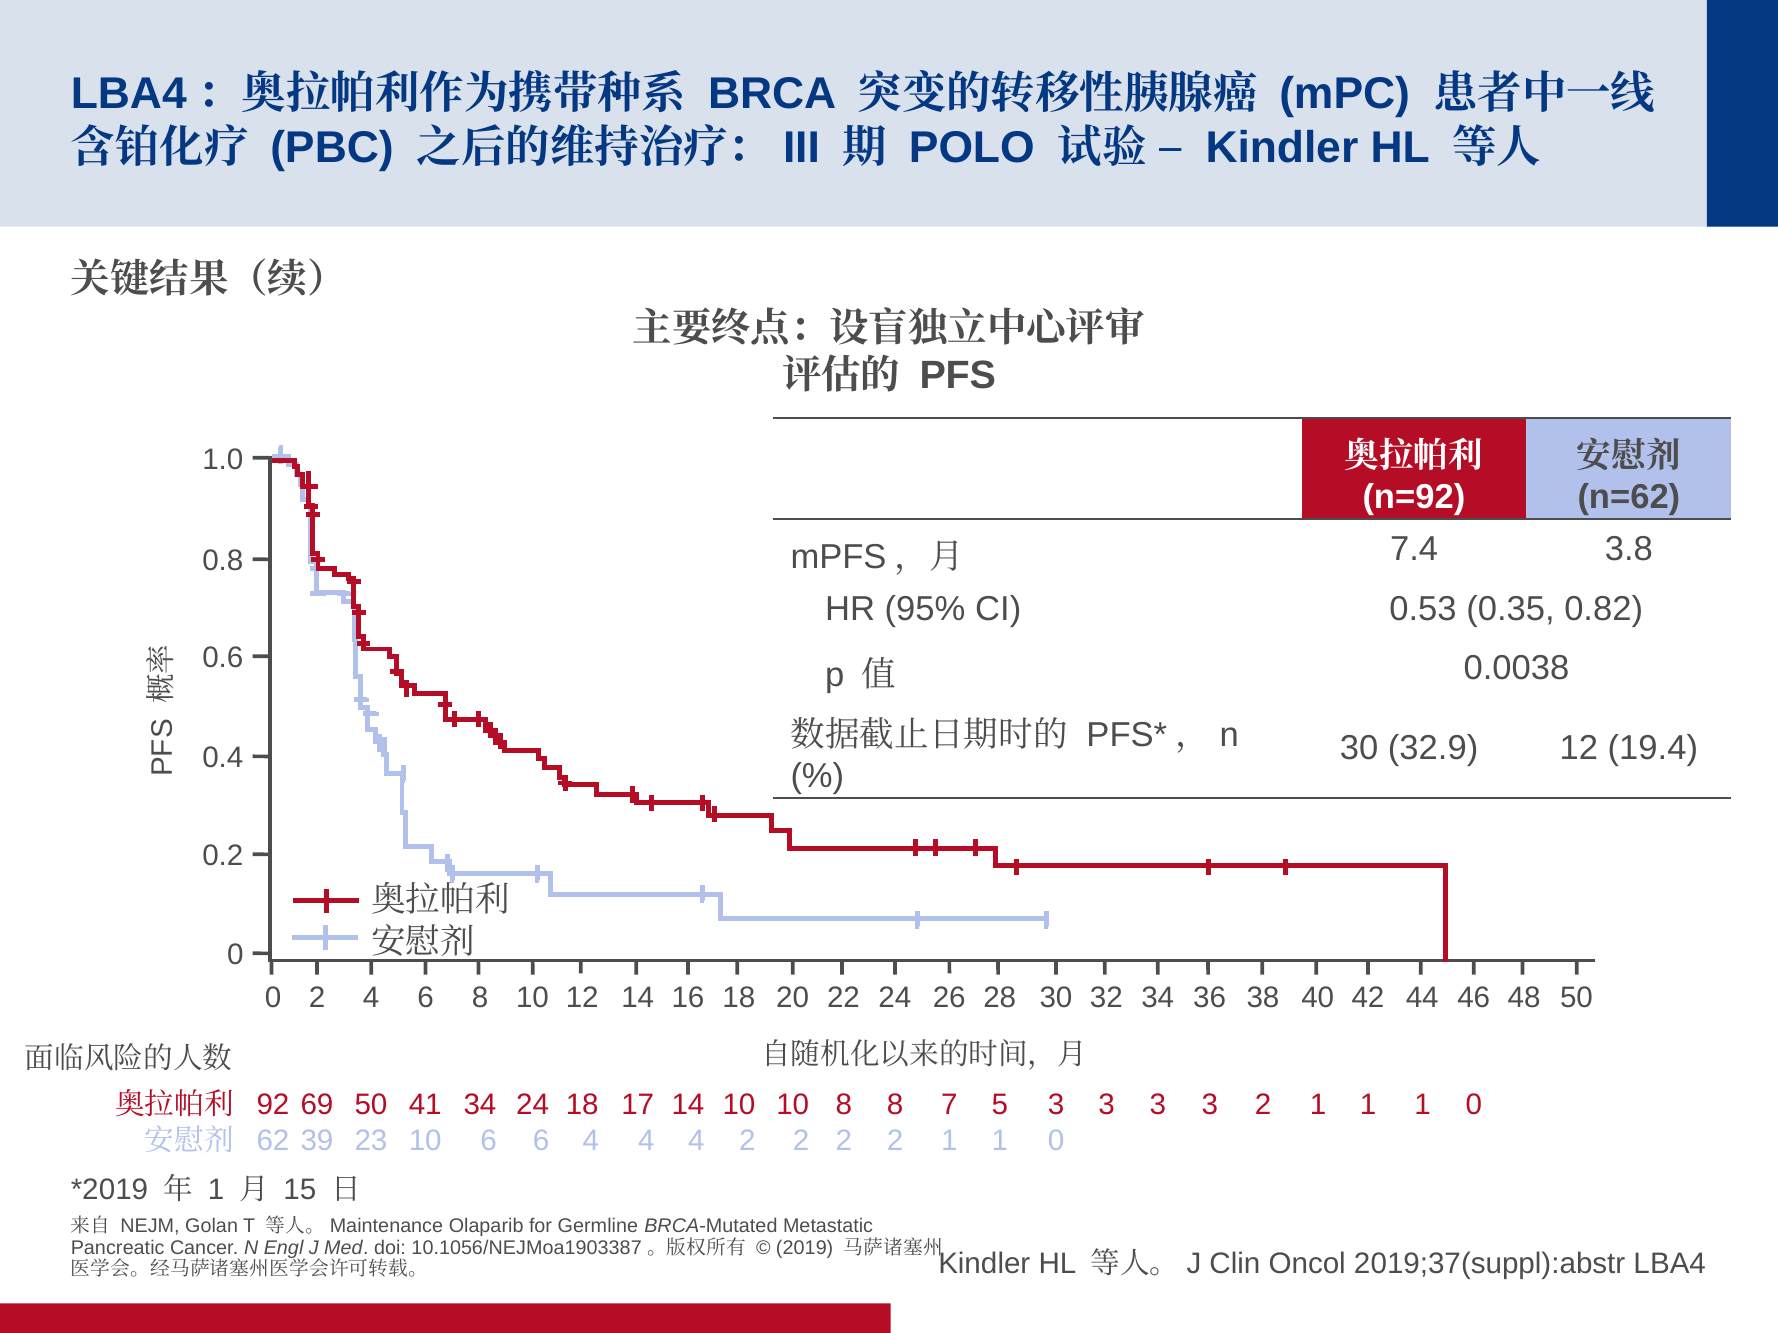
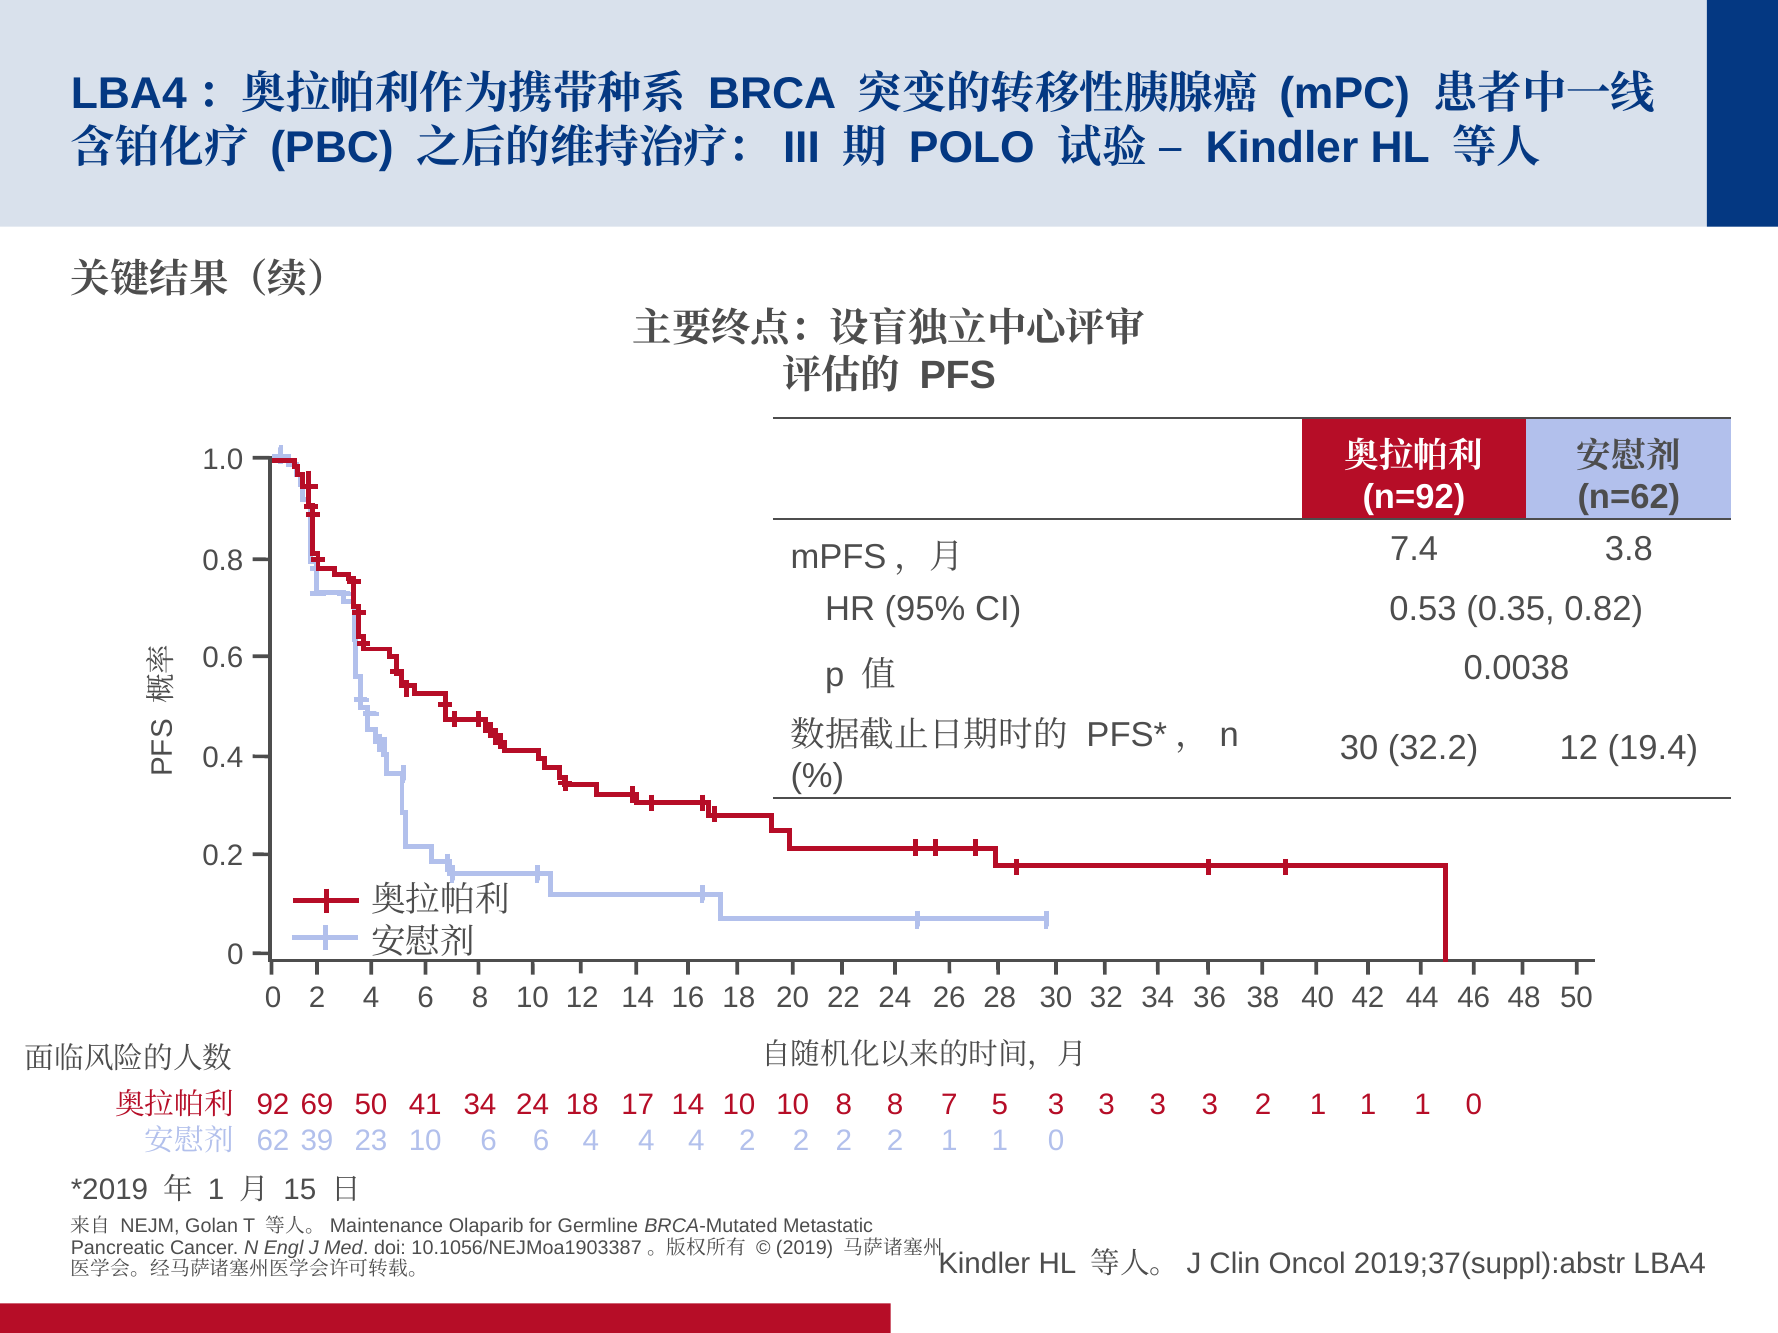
32.9: 32.9 -> 32.2
